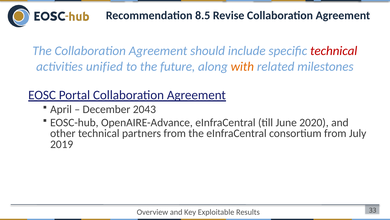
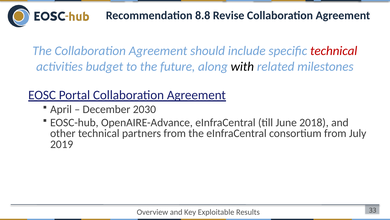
8.5: 8.5 -> 8.8
unified: unified -> budget
with colour: orange -> black
2043: 2043 -> 2030
2020: 2020 -> 2018
